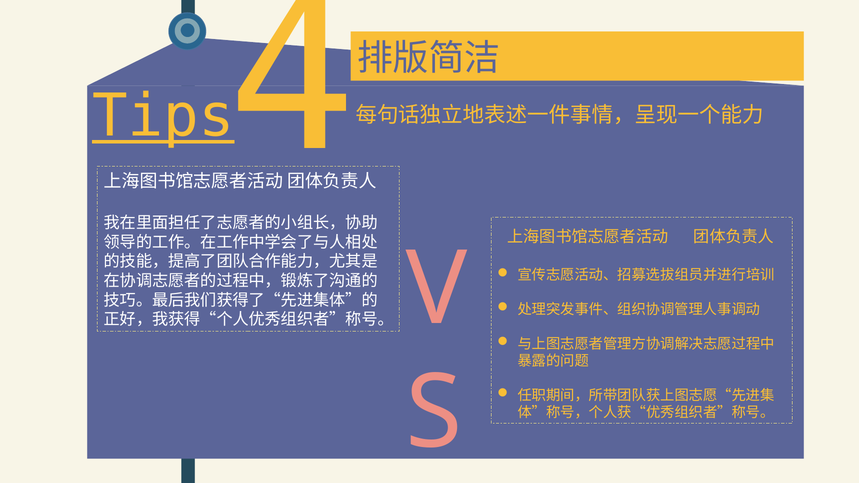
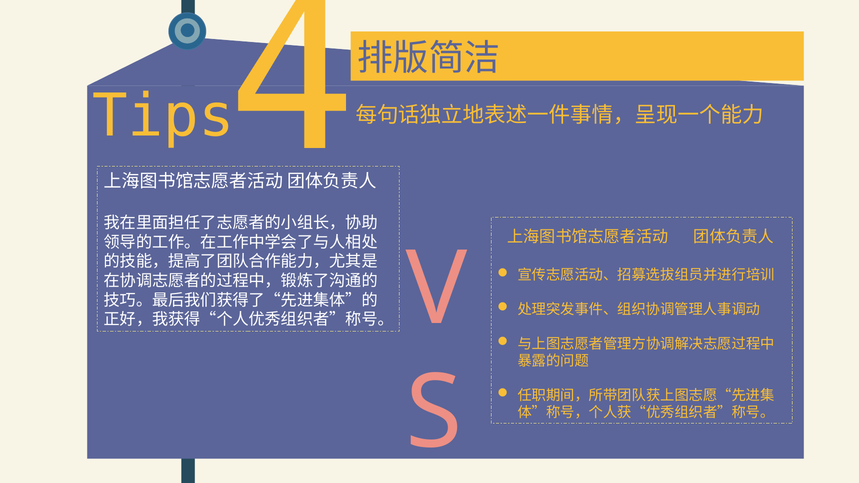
Tips underline: present -> none
